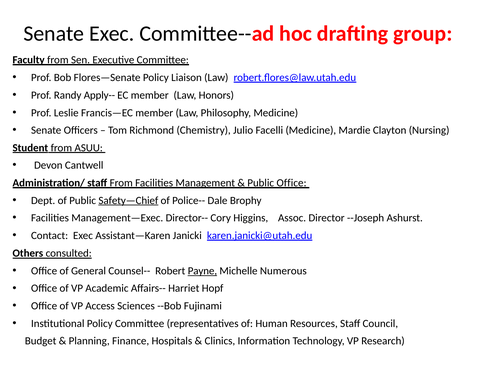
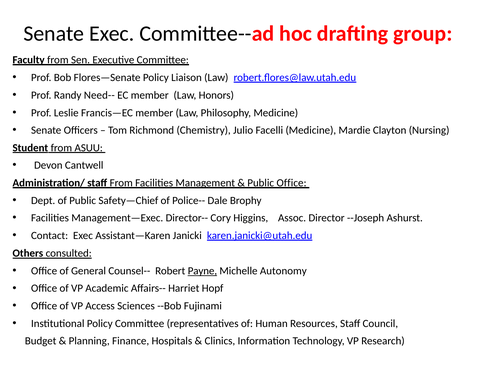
Apply--: Apply-- -> Need--
Safety—Chief underline: present -> none
Numerous: Numerous -> Autonomy
